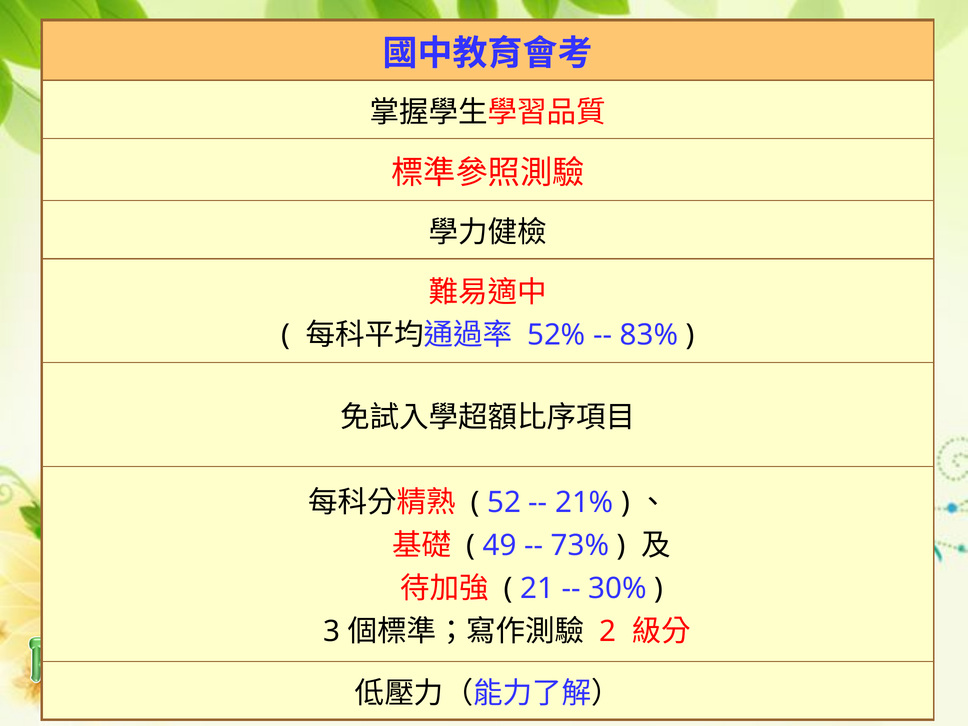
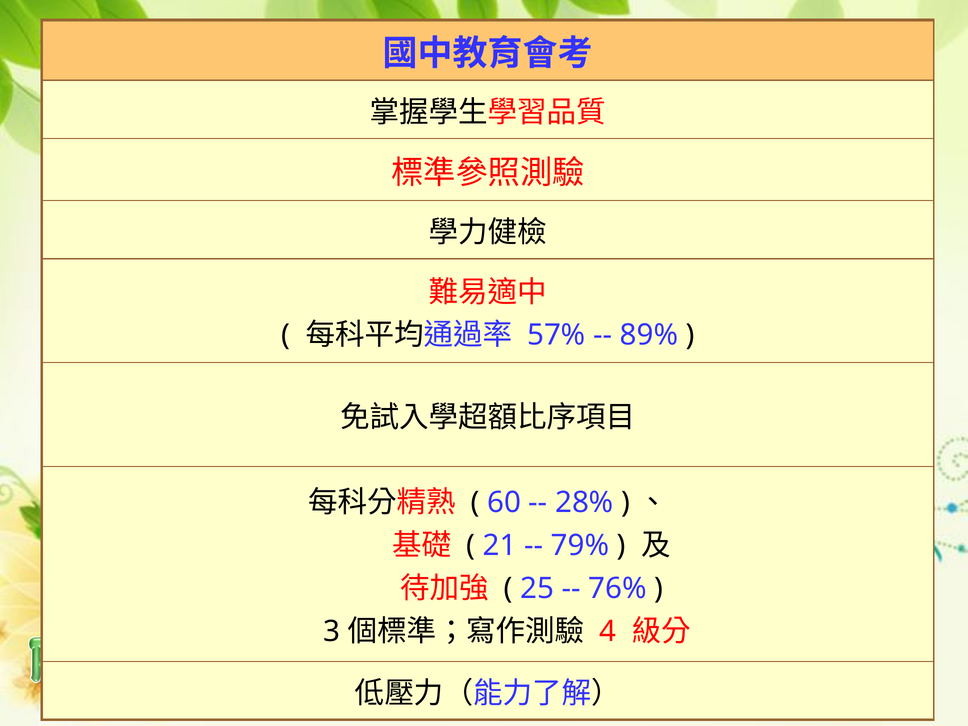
52%: 52% -> 57%
83%: 83% -> 89%
52: 52 -> 60
21%: 21% -> 28%
49: 49 -> 21
73%: 73% -> 79%
21: 21 -> 25
30%: 30% -> 76%
2: 2 -> 4
